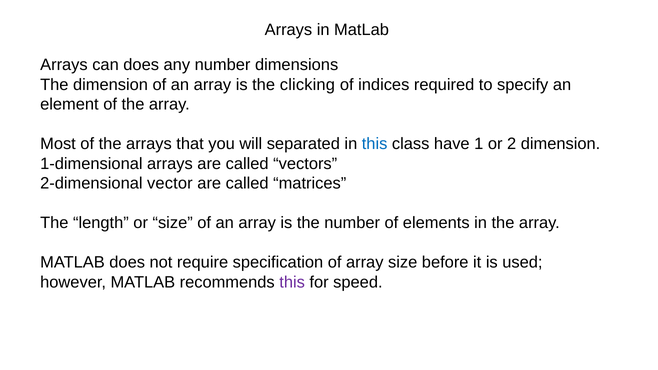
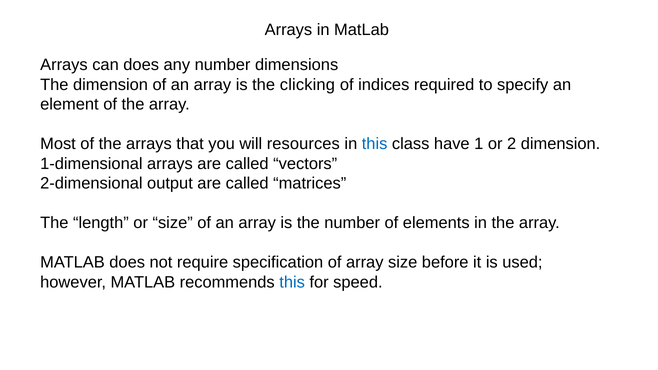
separated: separated -> resources
vector: vector -> output
this at (292, 282) colour: purple -> blue
